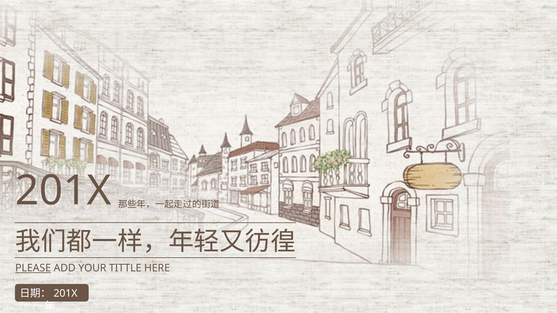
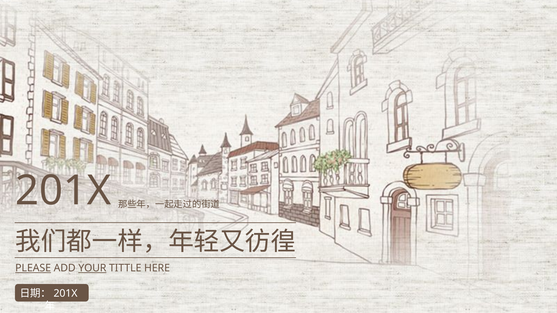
YOUR underline: none -> present
